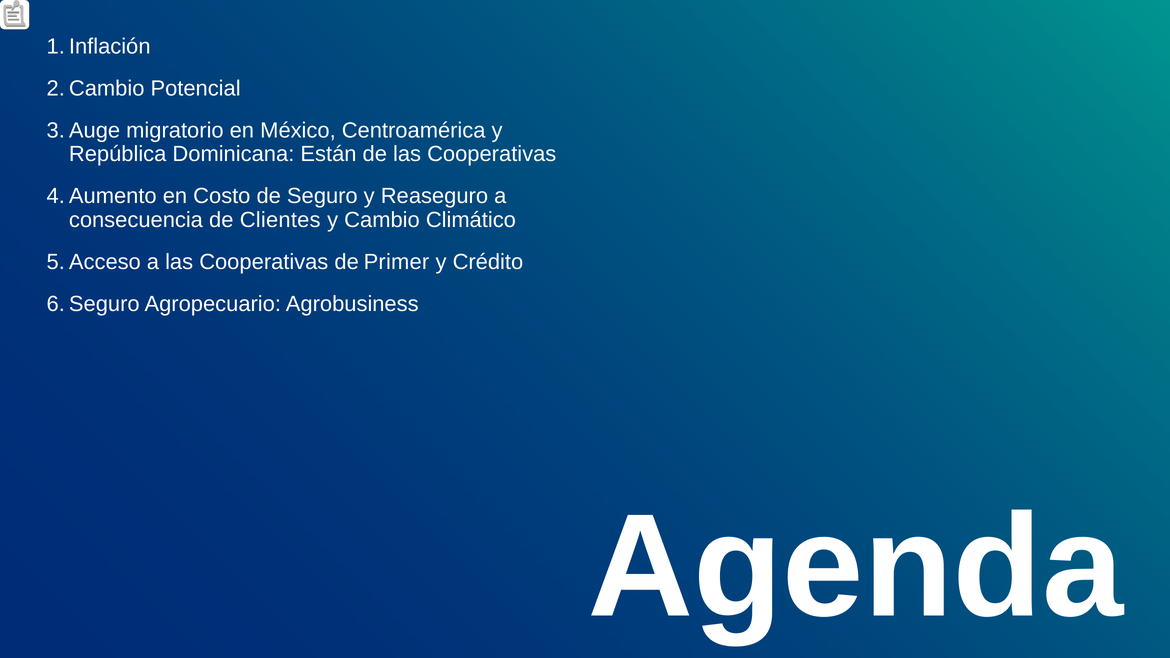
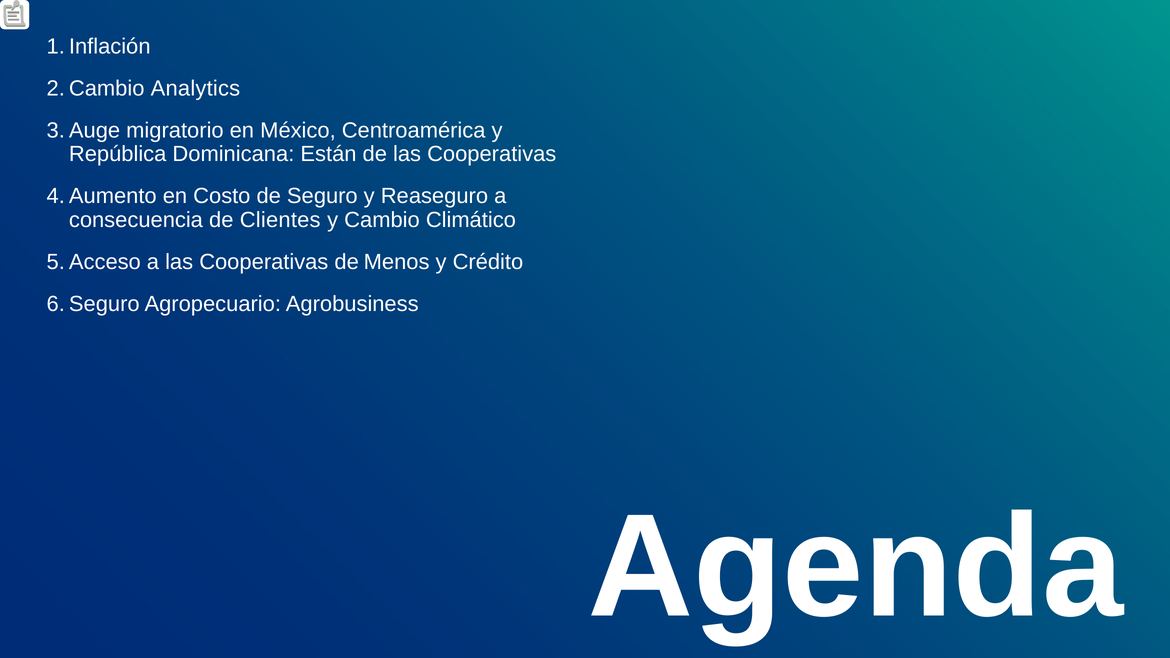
Potencial: Potencial -> Analytics
Primer: Primer -> Menos
